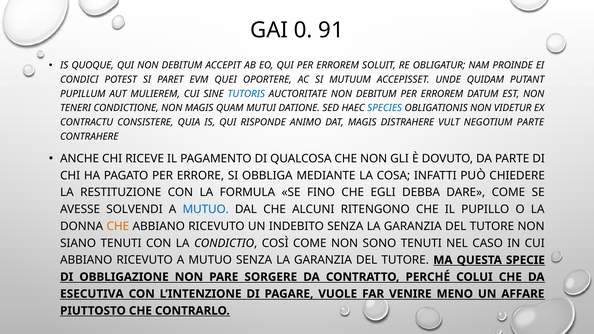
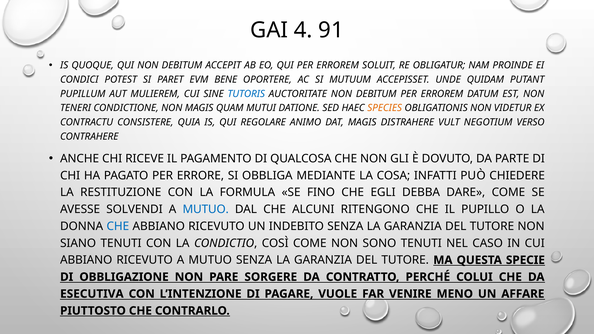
0: 0 -> 4
QUEI: QUEI -> BENE
SPECIES colour: blue -> orange
RISPONDE: RISPONDE -> REGOLARE
NEGOTIUM PARTE: PARTE -> VERSO
CHE at (118, 226) colour: orange -> blue
